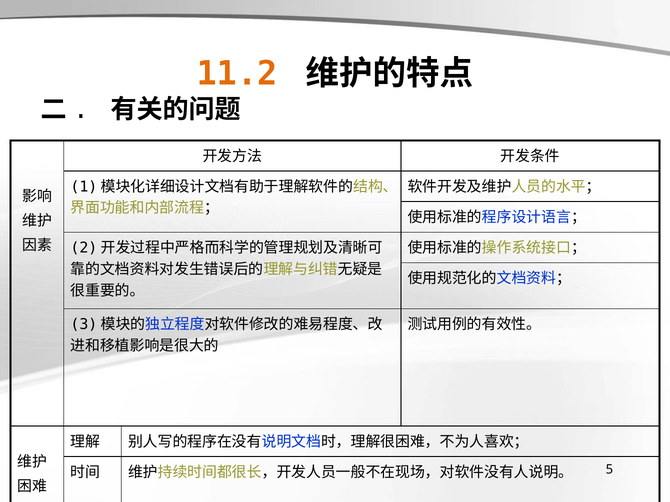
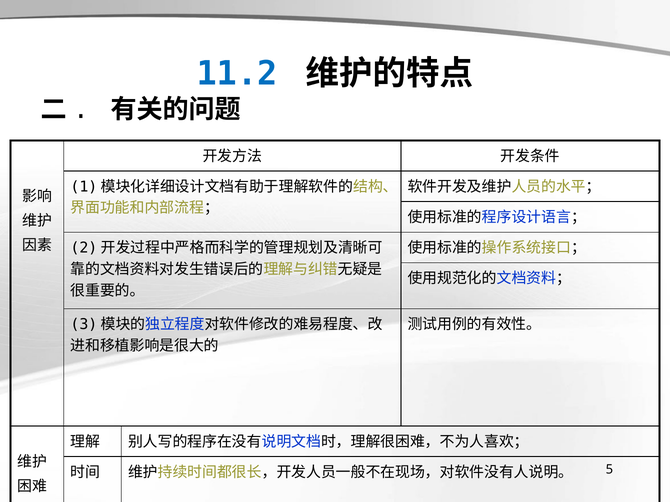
11.2 colour: orange -> blue
